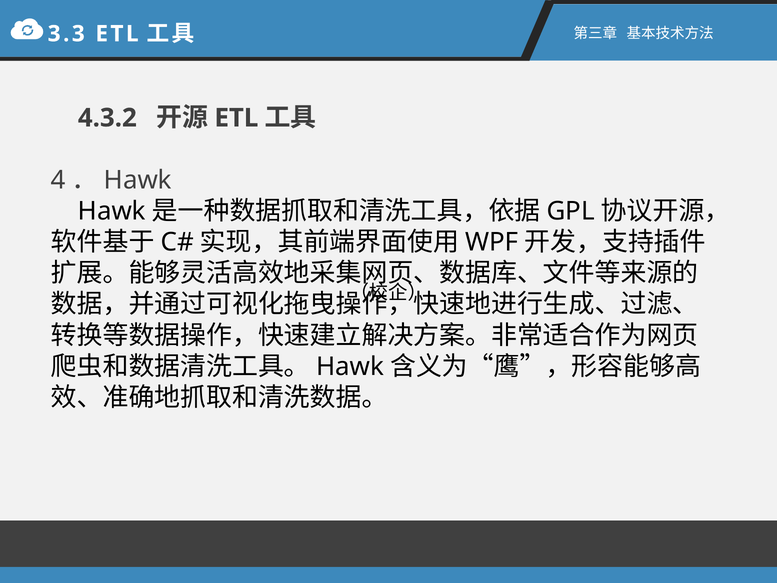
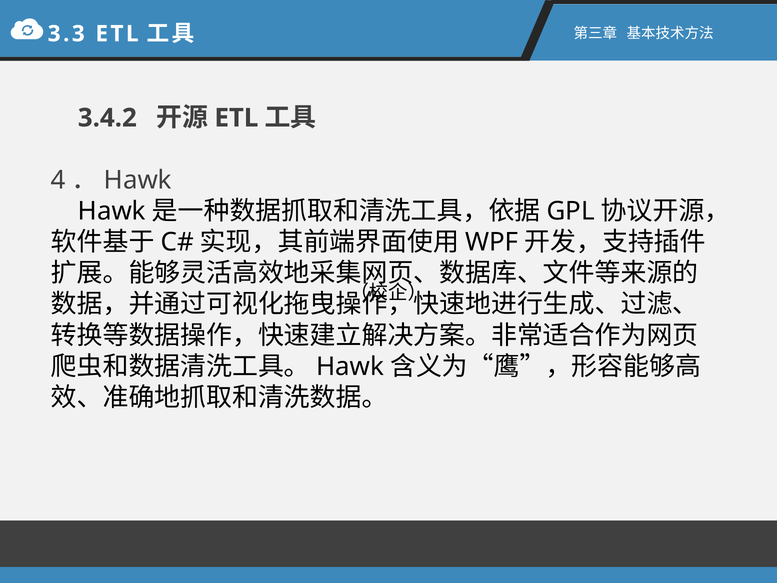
4.3.2: 4.3.2 -> 3.4.2
